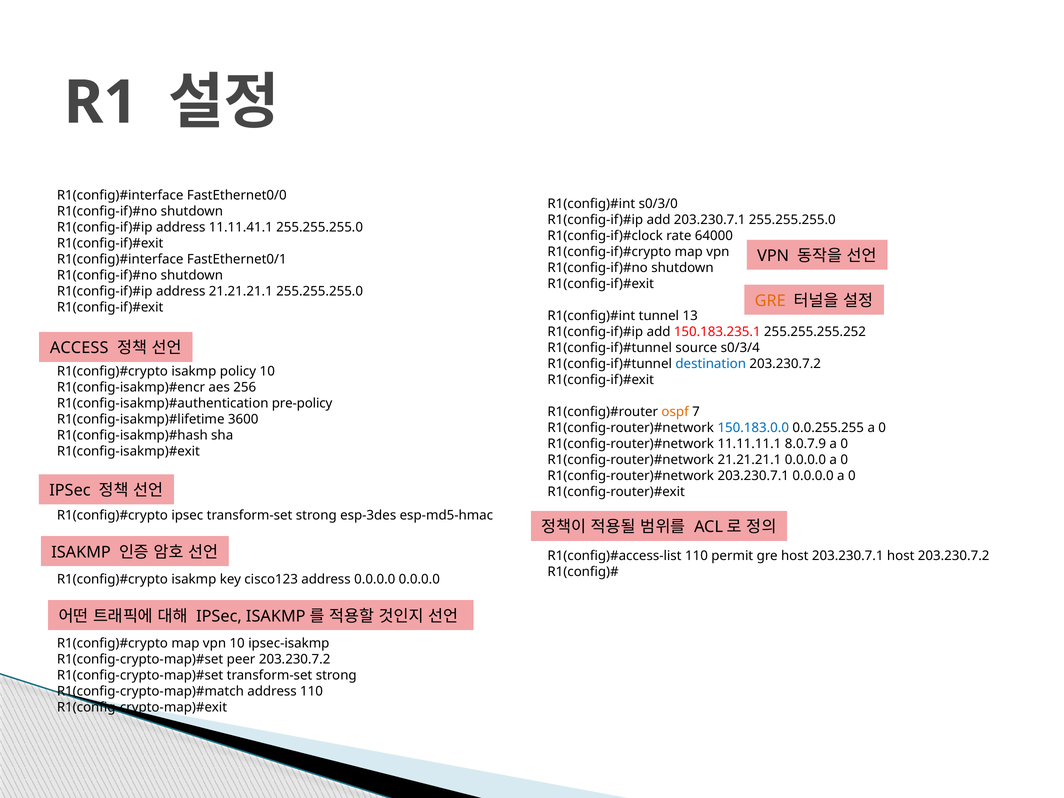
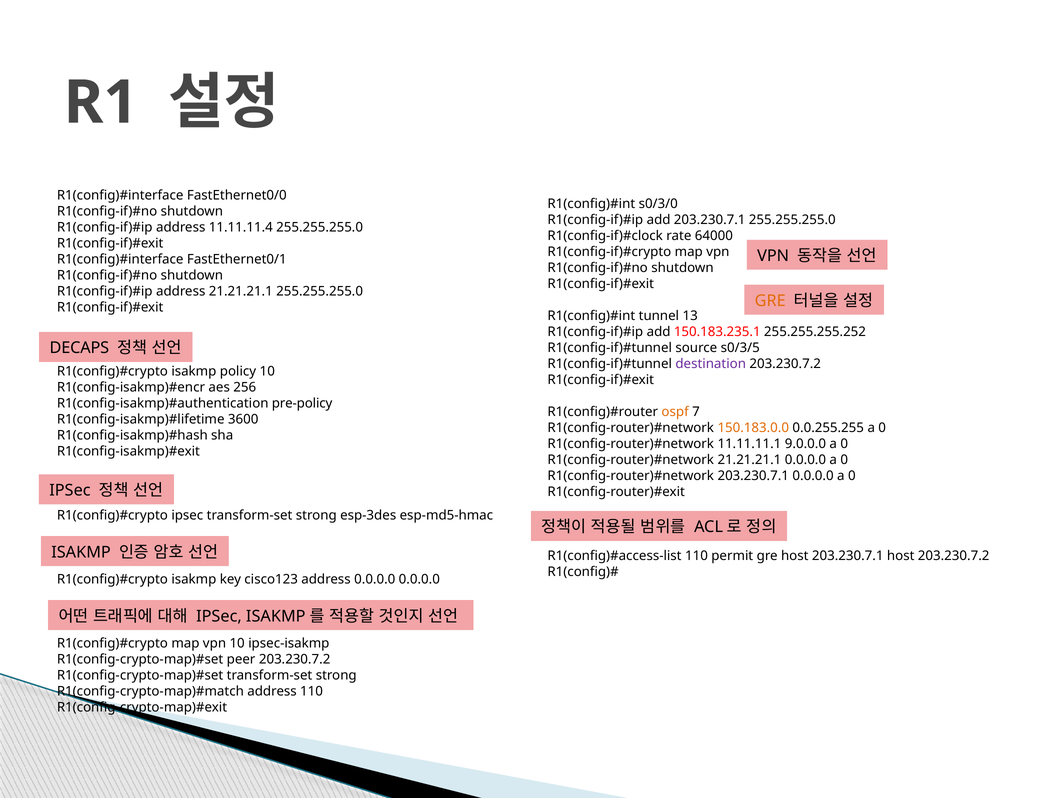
11.11.41.1: 11.11.41.1 -> 11.11.11.4
ACCESS: ACCESS -> DECAPS
s0/3/4: s0/3/4 -> s0/3/5
destination colour: blue -> purple
150.183.0.0 colour: blue -> orange
8.0.7.9: 8.0.7.9 -> 9.0.0.0
